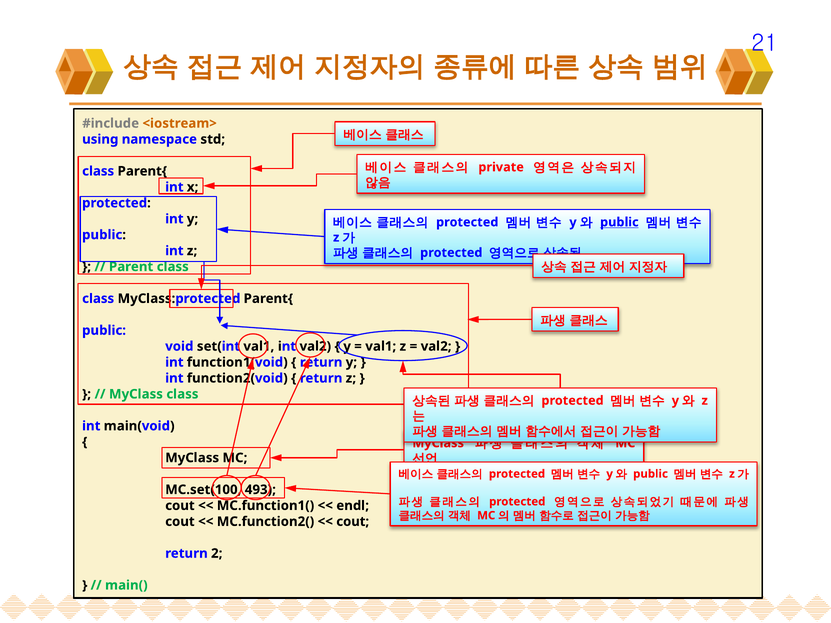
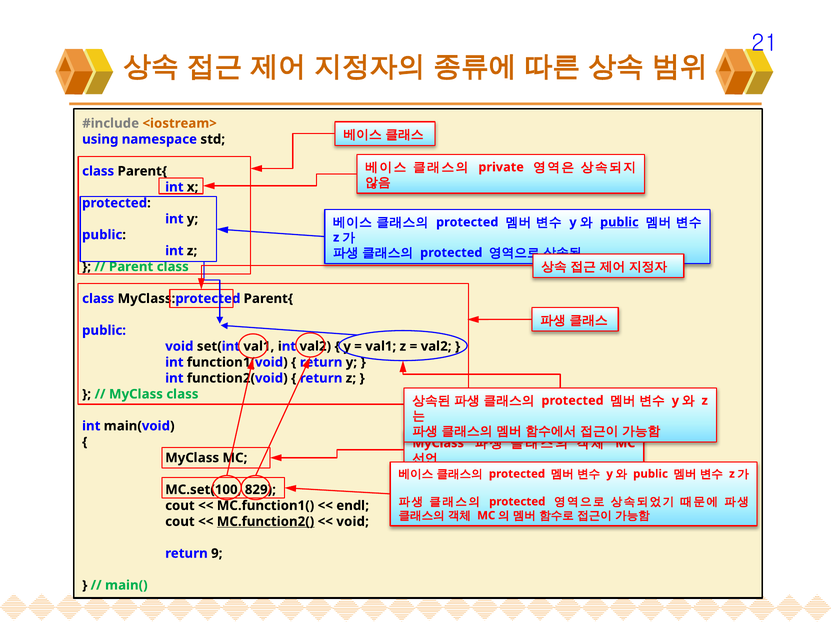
493: 493 -> 829
MC.function2( underline: none -> present
cout at (353, 522): cout -> void
2: 2 -> 9
